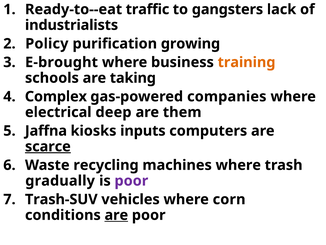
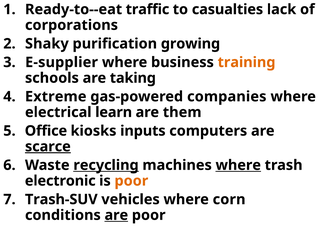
gangsters: gangsters -> casualties
industrialists: industrialists -> corporations
Policy: Policy -> Shaky
E-brought: E-brought -> E-supplier
Complex: Complex -> Extreme
deep: deep -> learn
Jaffna: Jaffna -> Office
recycling underline: none -> present
where at (238, 165) underline: none -> present
gradually: gradually -> electronic
poor at (131, 180) colour: purple -> orange
